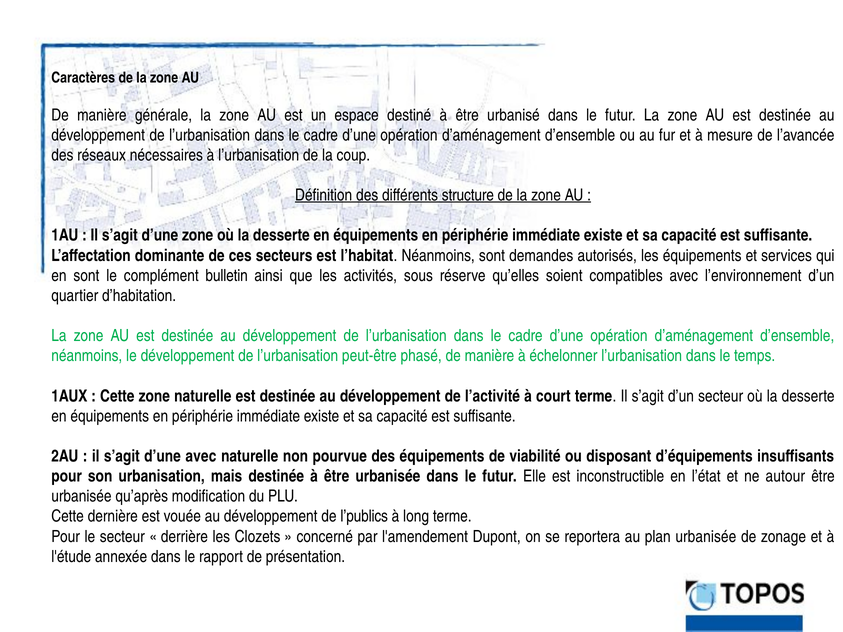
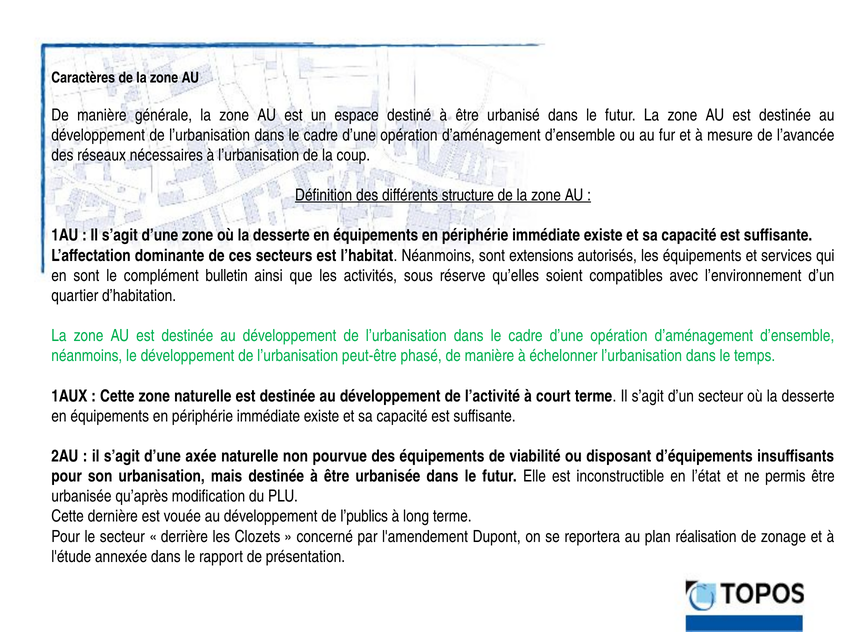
demandes: demandes -> extensions
d’une avec: avec -> axée
autour: autour -> permis
plan urbanisée: urbanisée -> réalisation
